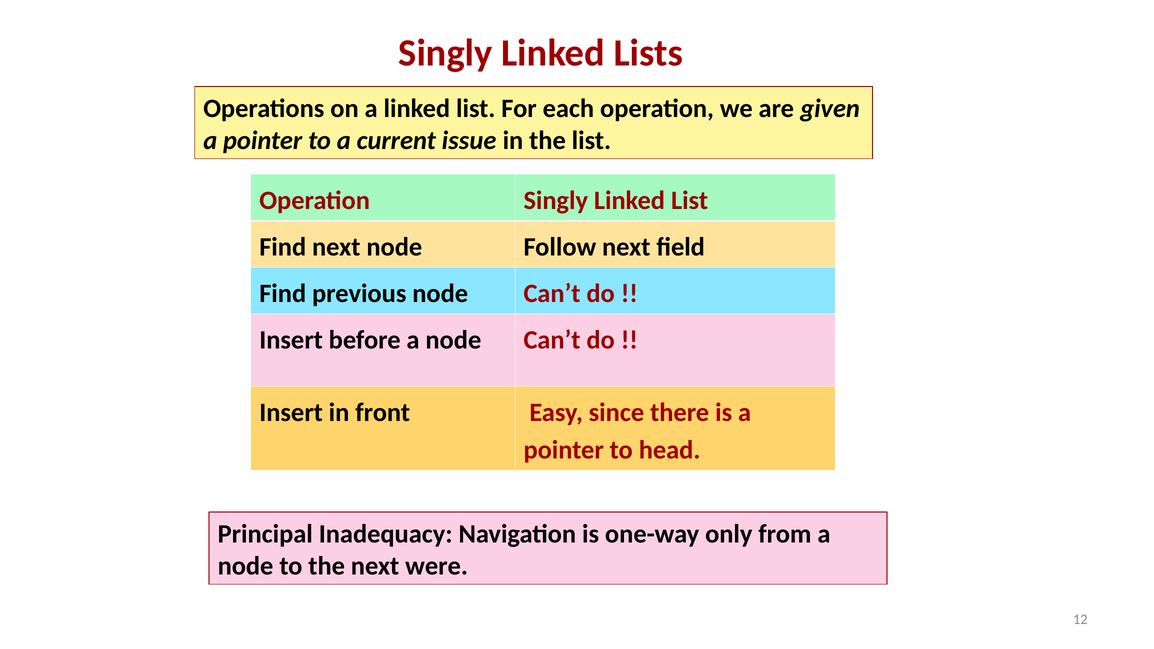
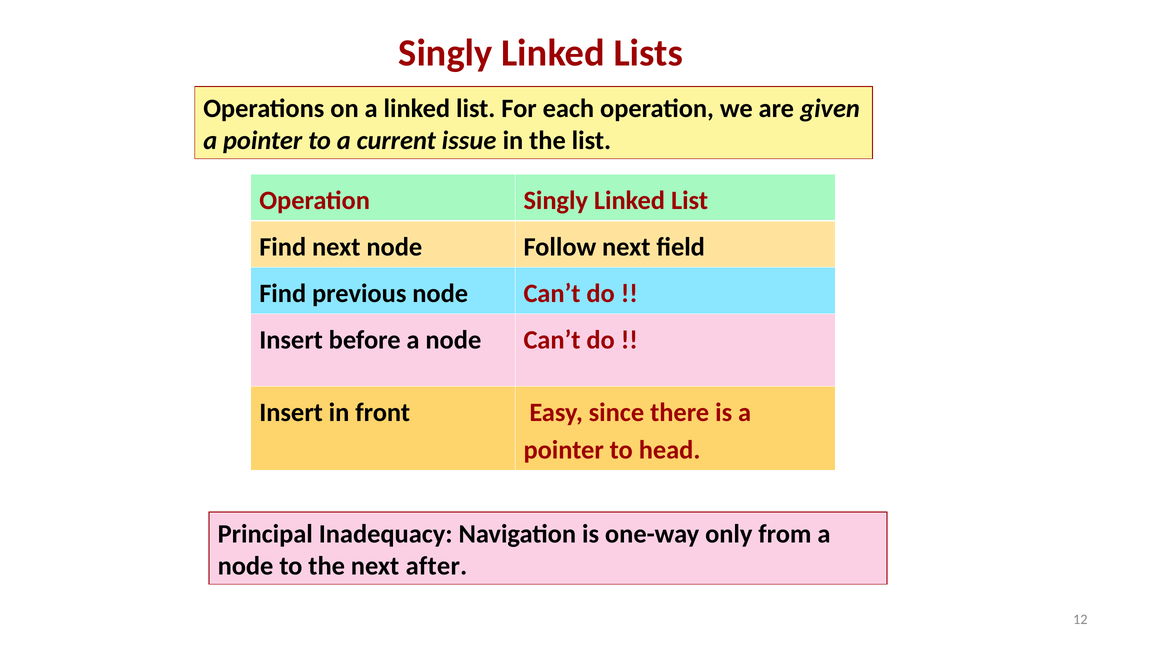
were: were -> after
